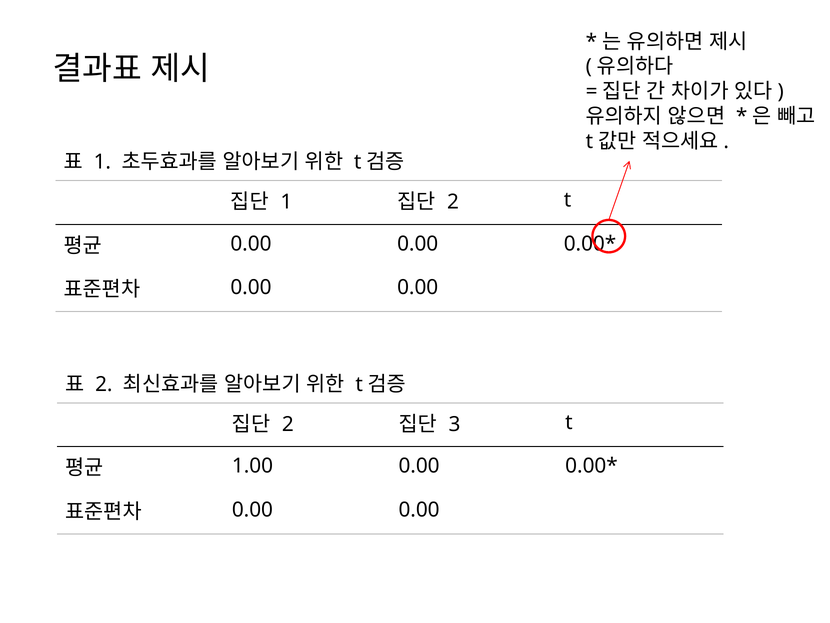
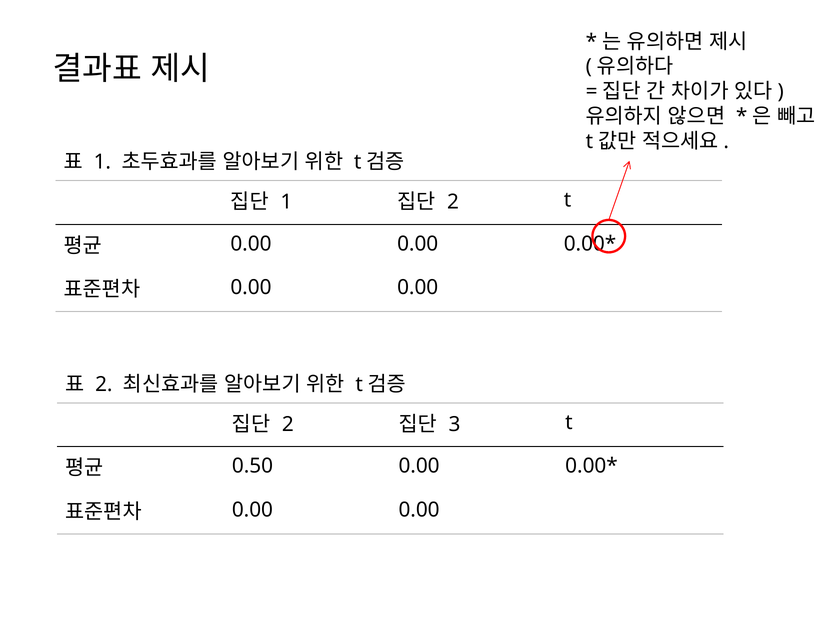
1.00: 1.00 -> 0.50
